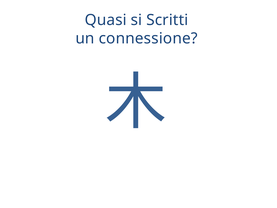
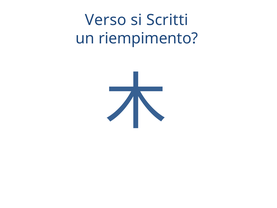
Quasi: Quasi -> Verso
connessione: connessione -> riempimento
